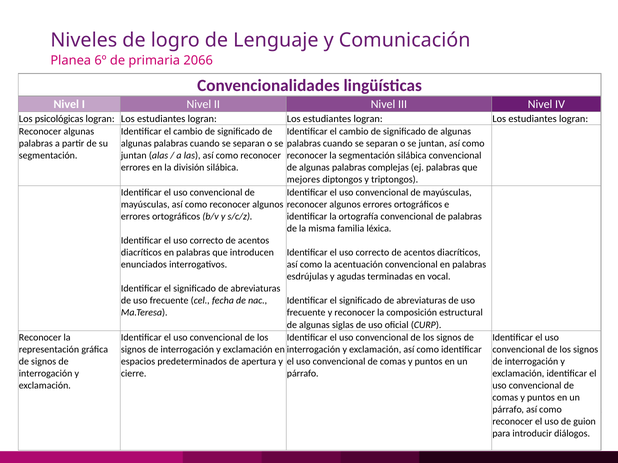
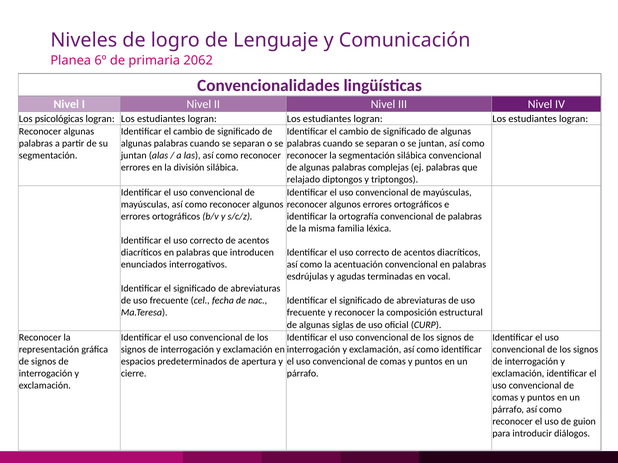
2066: 2066 -> 2062
mejores: mejores -> relajado
